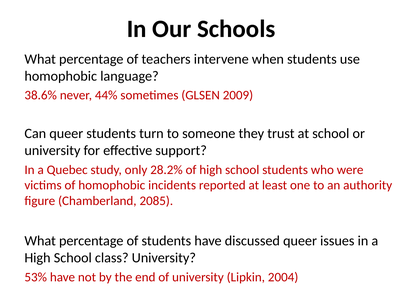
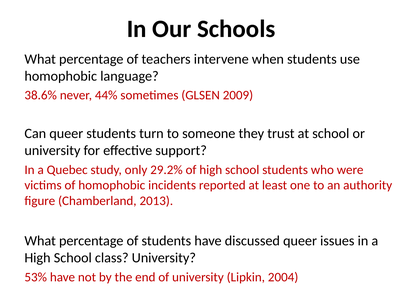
28.2%: 28.2% -> 29.2%
2085: 2085 -> 2013
